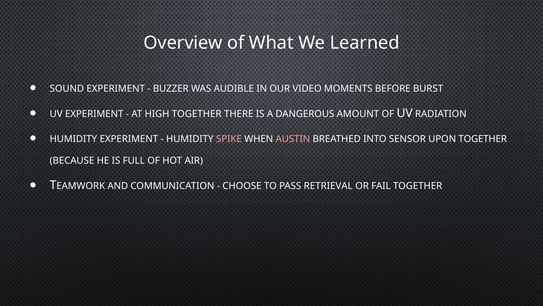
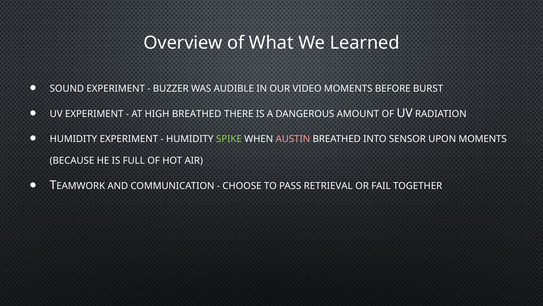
HIGH TOGETHER: TOGETHER -> BREATHED
SPIKE colour: pink -> light green
UPON TOGETHER: TOGETHER -> MOMENTS
